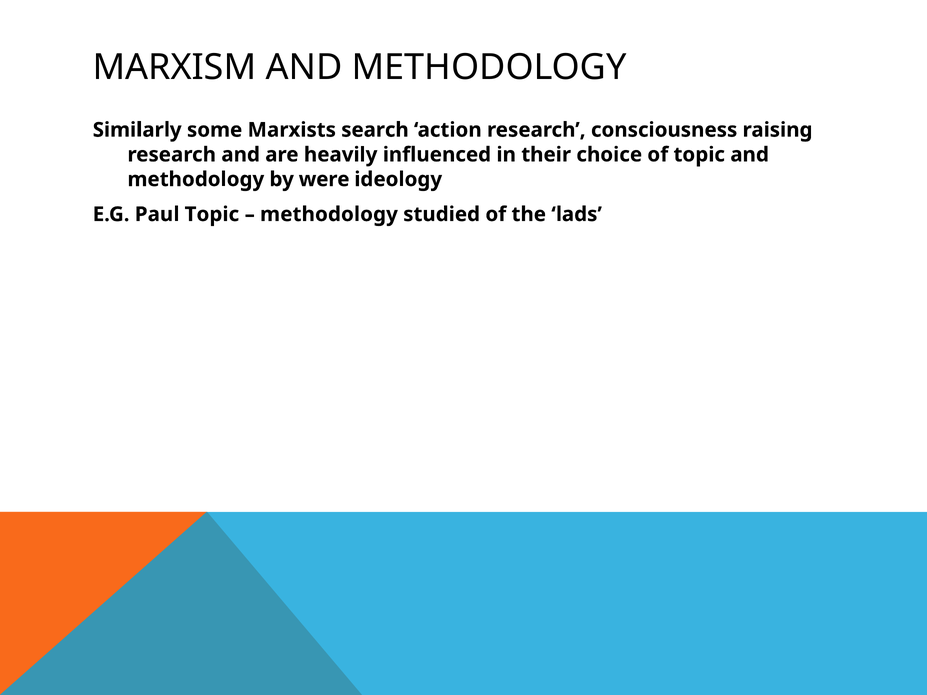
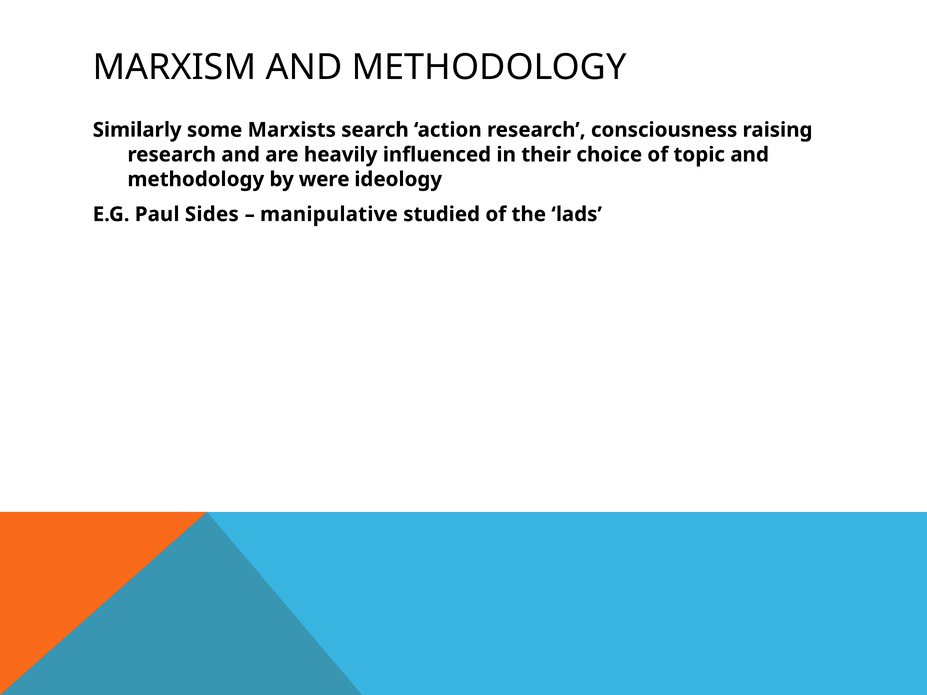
Paul Topic: Topic -> Sides
methodology at (329, 214): methodology -> manipulative
